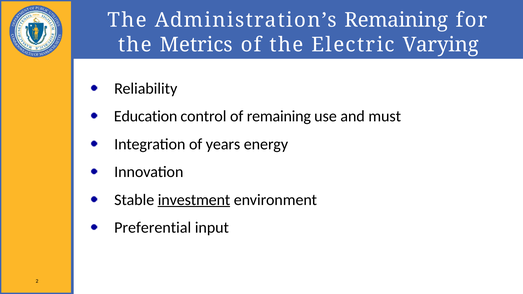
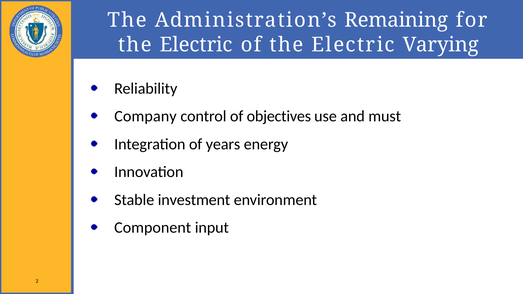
Metrics at (196, 45): Metrics -> Electric
Education: Education -> Company
of remaining: remaining -> objectives
investment underline: present -> none
Preferential: Preferential -> Component
